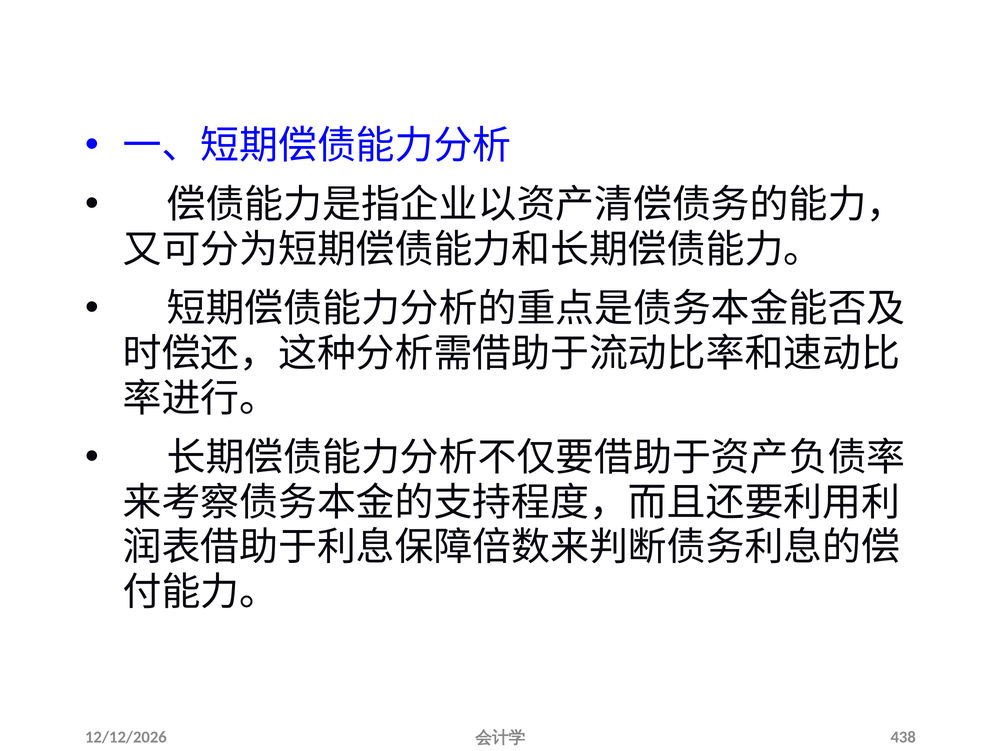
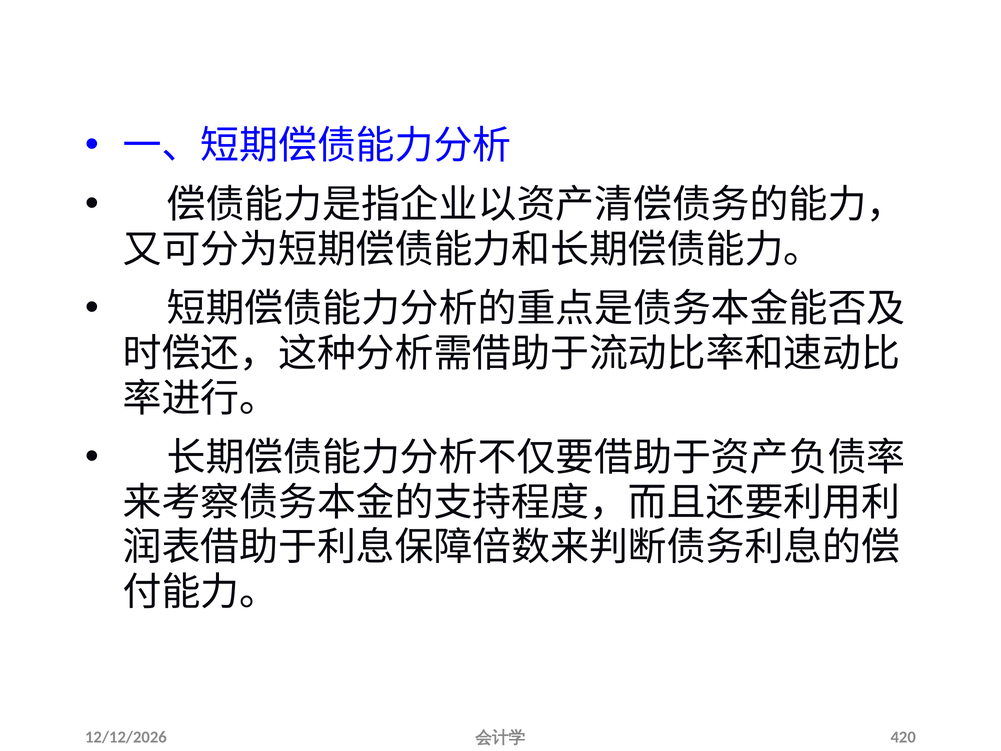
438: 438 -> 420
